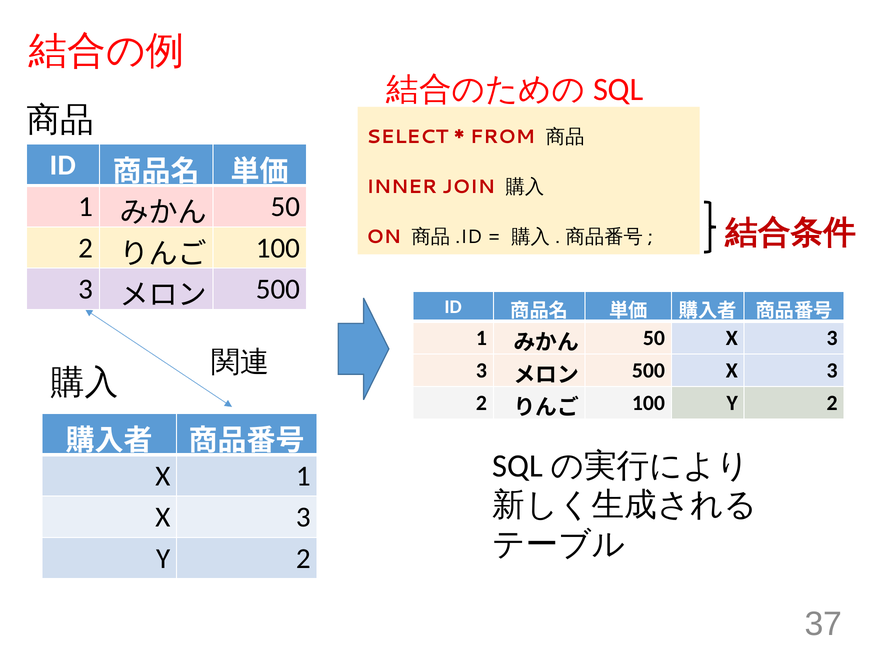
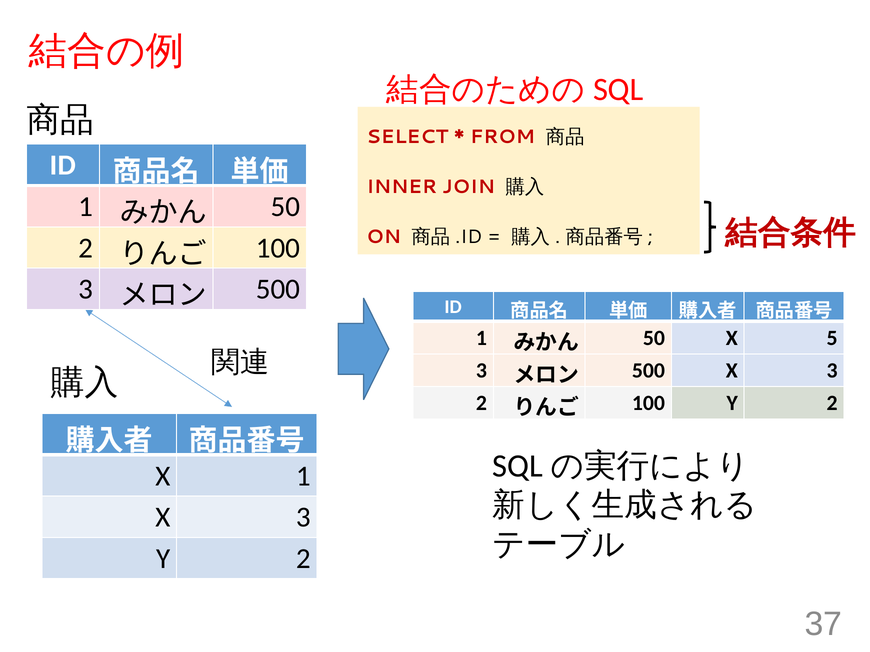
50 X 3: 3 -> 5
